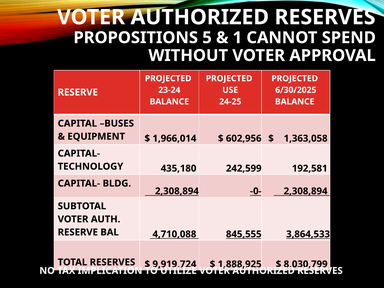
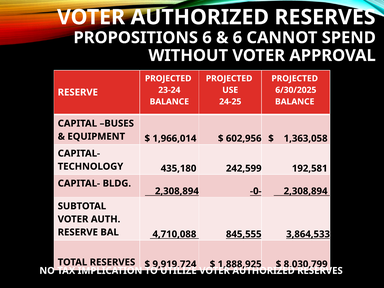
PROPOSITIONS 5: 5 -> 6
1 at (237, 38): 1 -> 6
